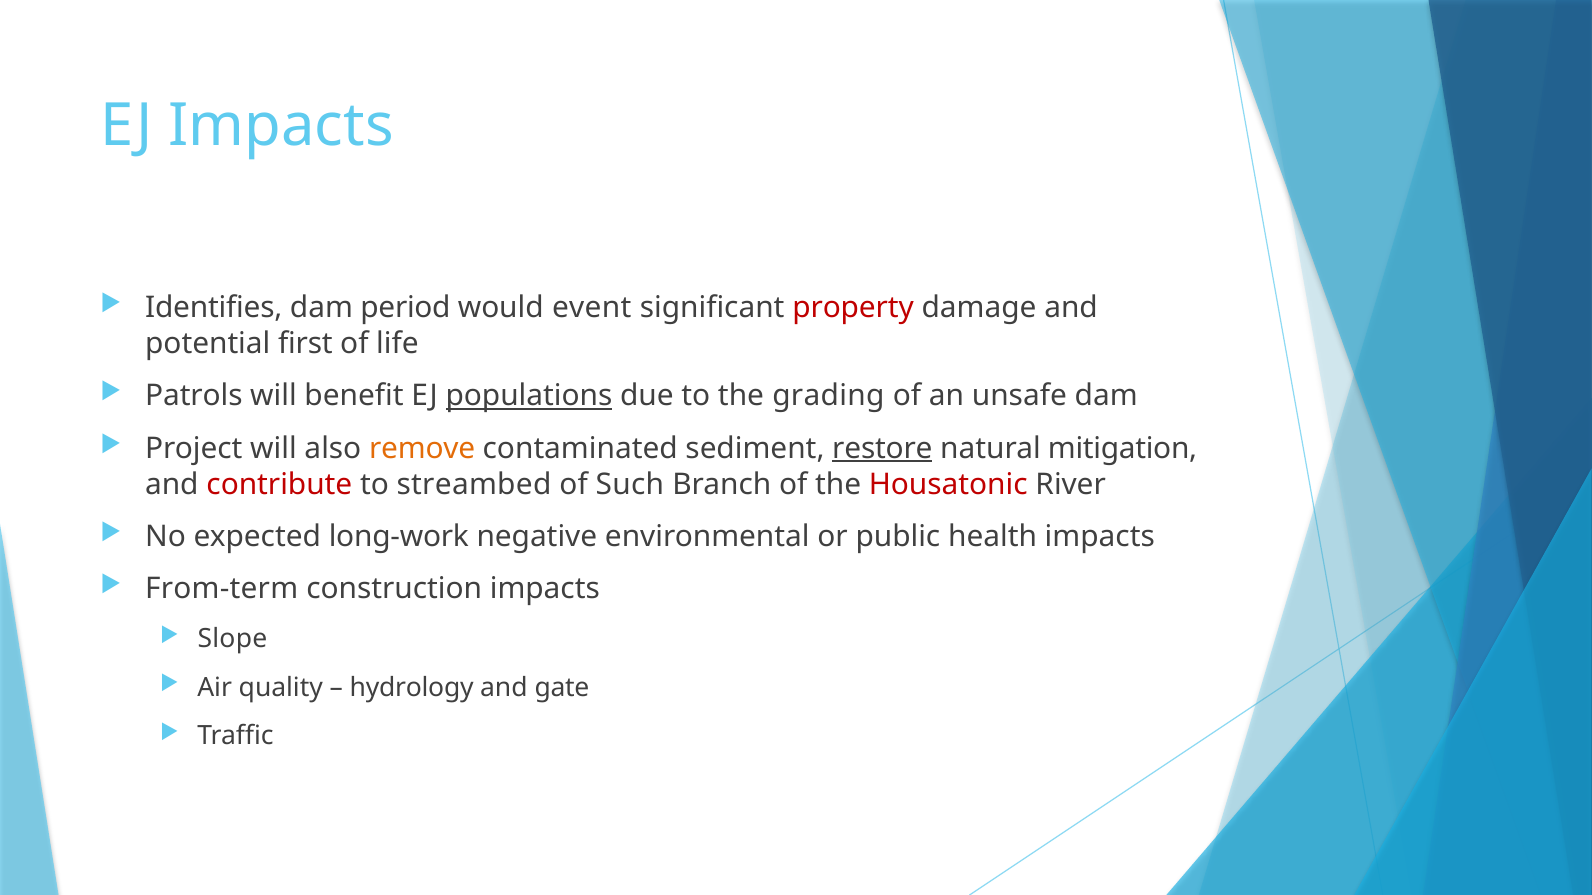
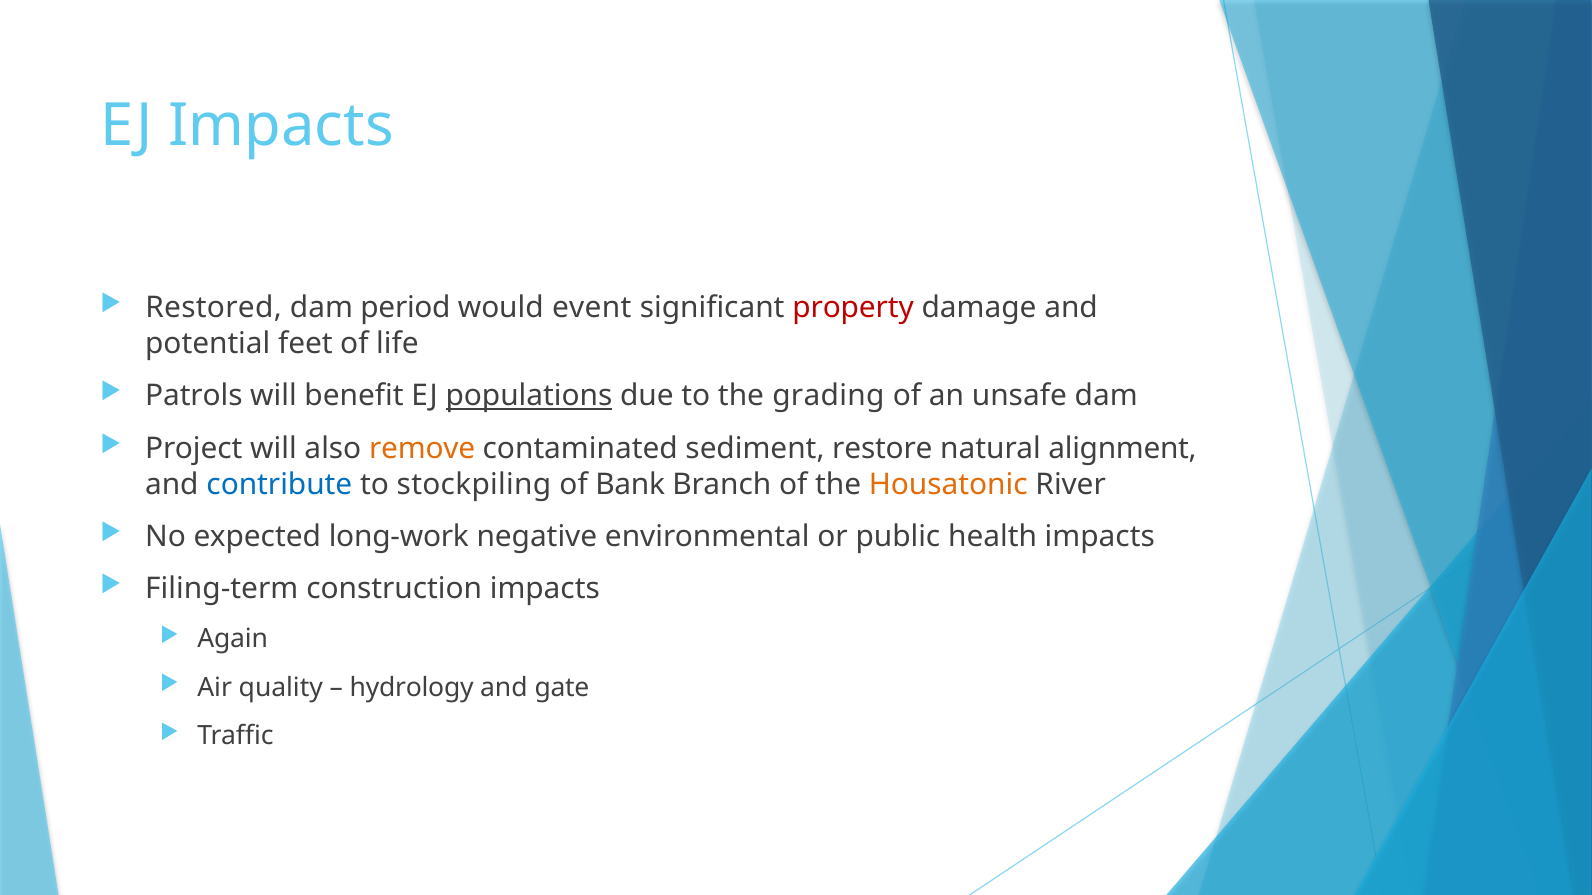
Identifies: Identifies -> Restored
first: first -> feet
restore underline: present -> none
mitigation: mitigation -> alignment
contribute colour: red -> blue
streambed: streambed -> stockpiling
Such: Such -> Bank
Housatonic colour: red -> orange
From-term: From-term -> Filing-term
Slope: Slope -> Again
